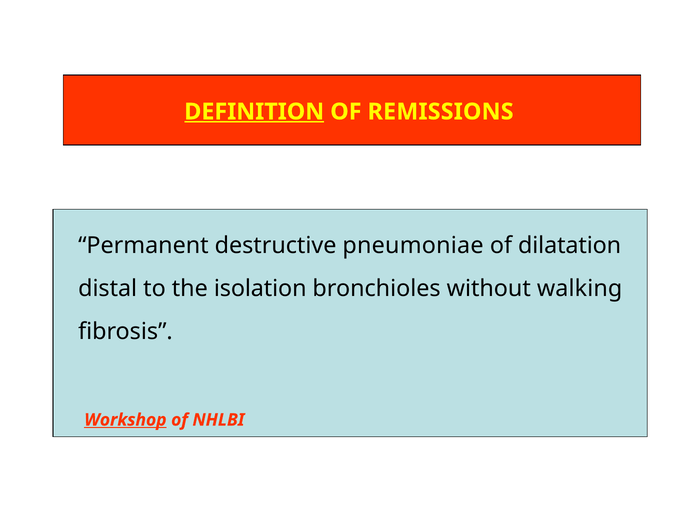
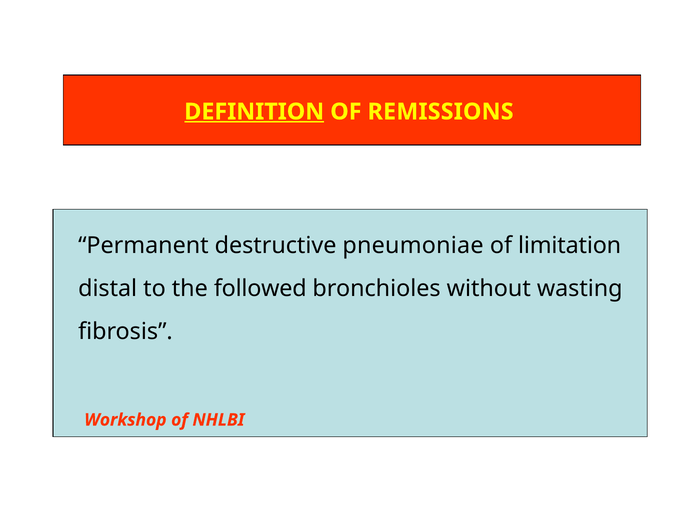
dilatation: dilatation -> limitation
isolation: isolation -> followed
walking: walking -> wasting
Workshop underline: present -> none
